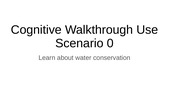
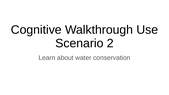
0: 0 -> 2
